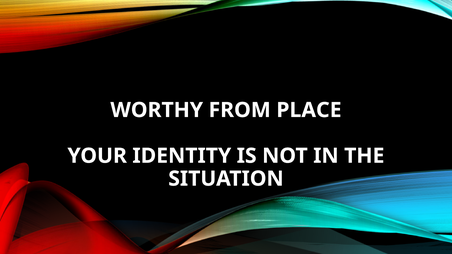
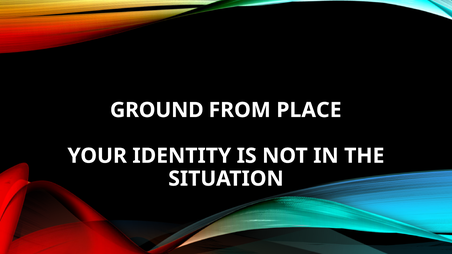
WORTHY: WORTHY -> GROUND
